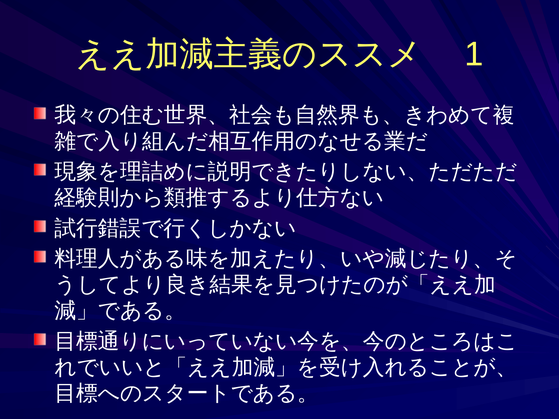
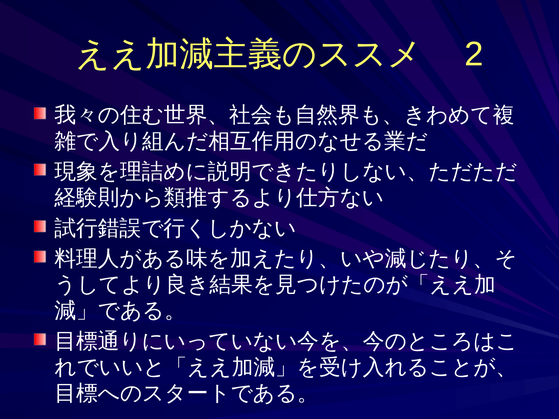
1: 1 -> 2
